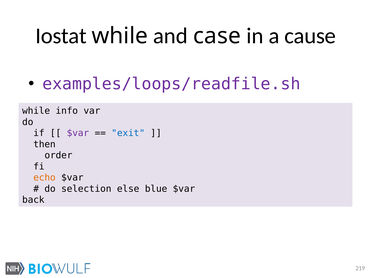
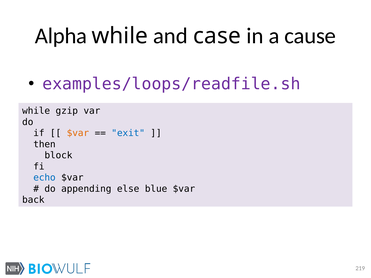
Iostat: Iostat -> Alpha
info: info -> gzip
$var at (78, 133) colour: purple -> orange
order: order -> block
echo colour: orange -> blue
selection: selection -> appending
